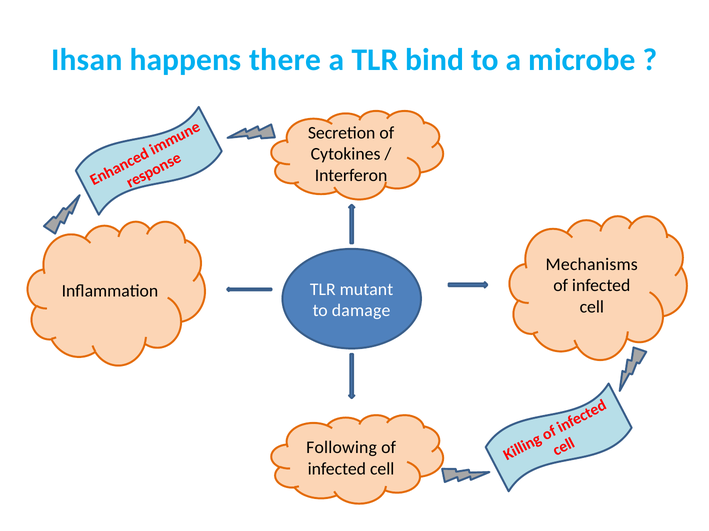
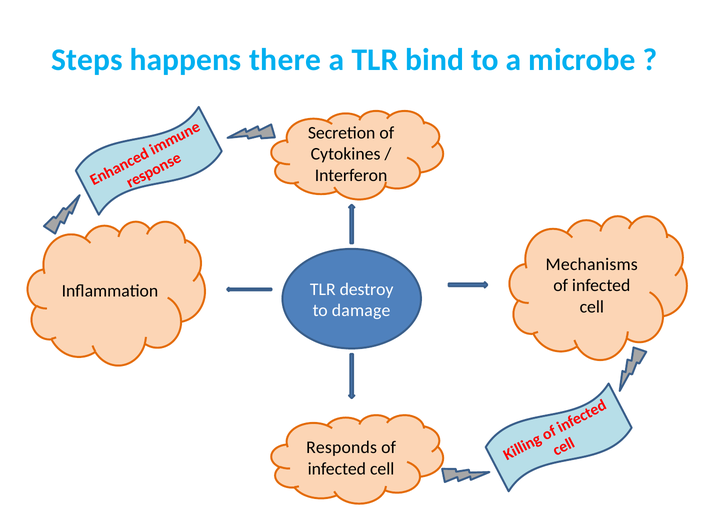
Ihsan: Ihsan -> Steps
mutant: mutant -> destroy
Following: Following -> Responds
